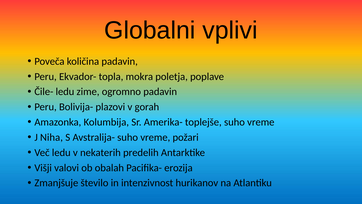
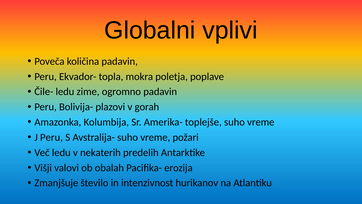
J Niha: Niha -> Peru
